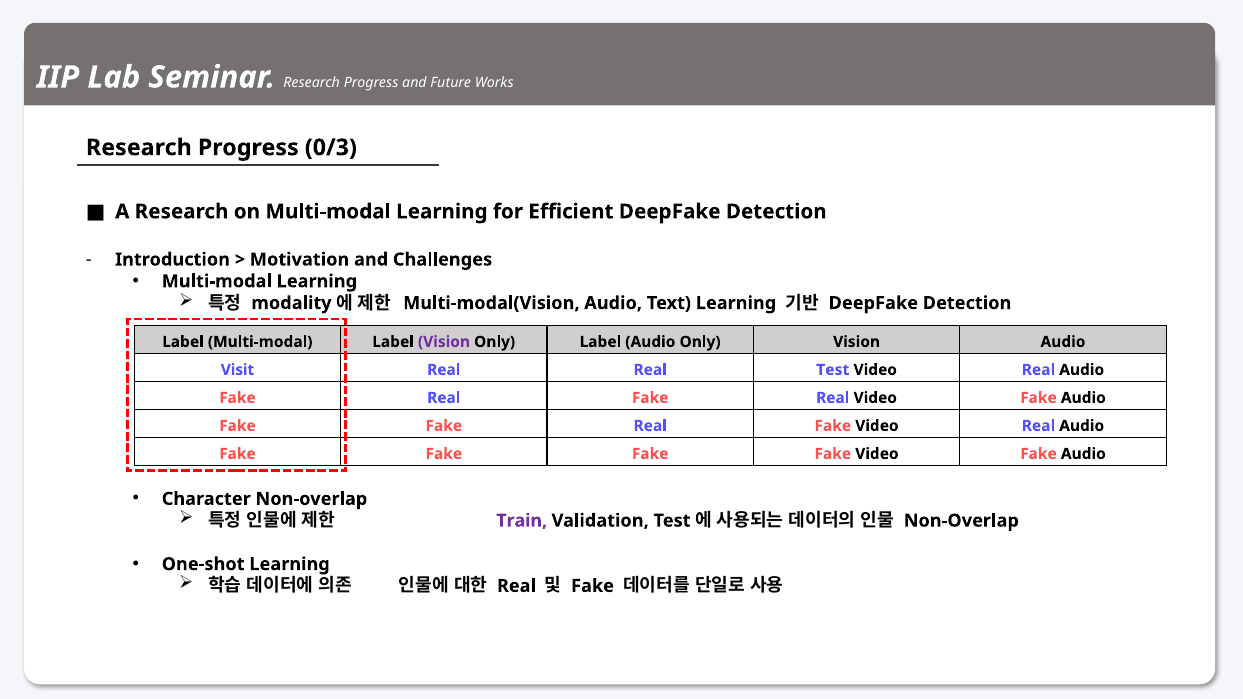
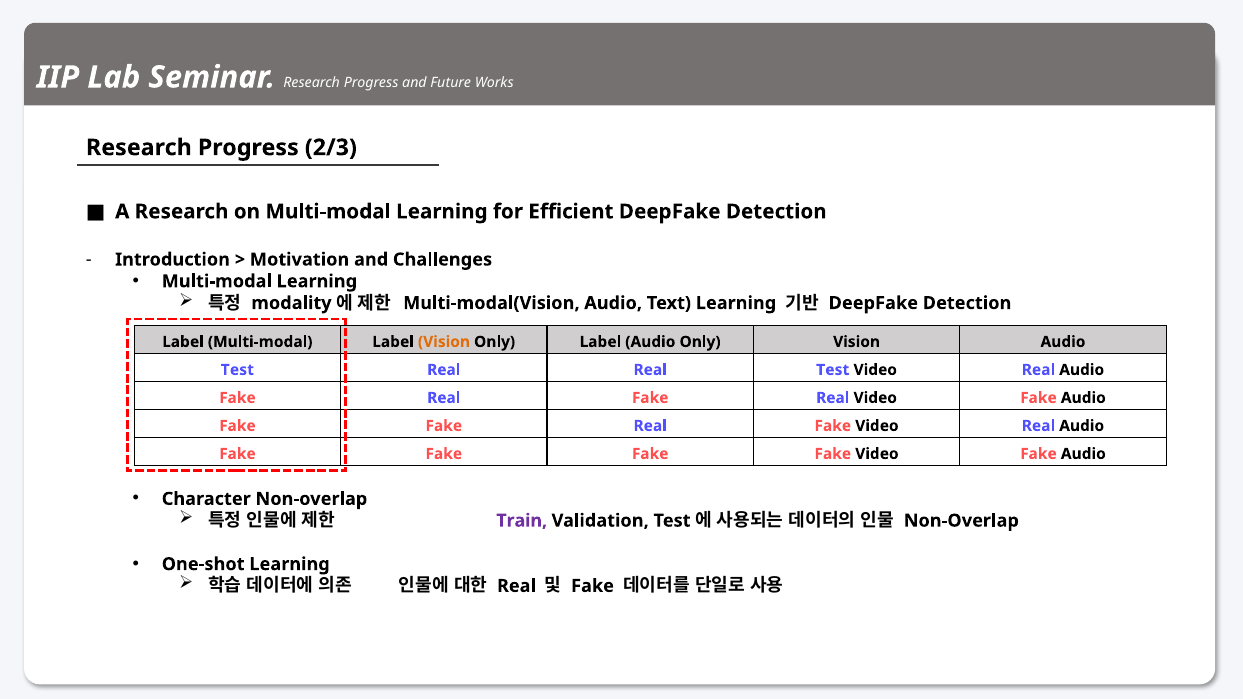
0/3: 0/3 -> 2/3
Vision at (444, 342) colour: purple -> orange
Visit at (237, 370): Visit -> Test
